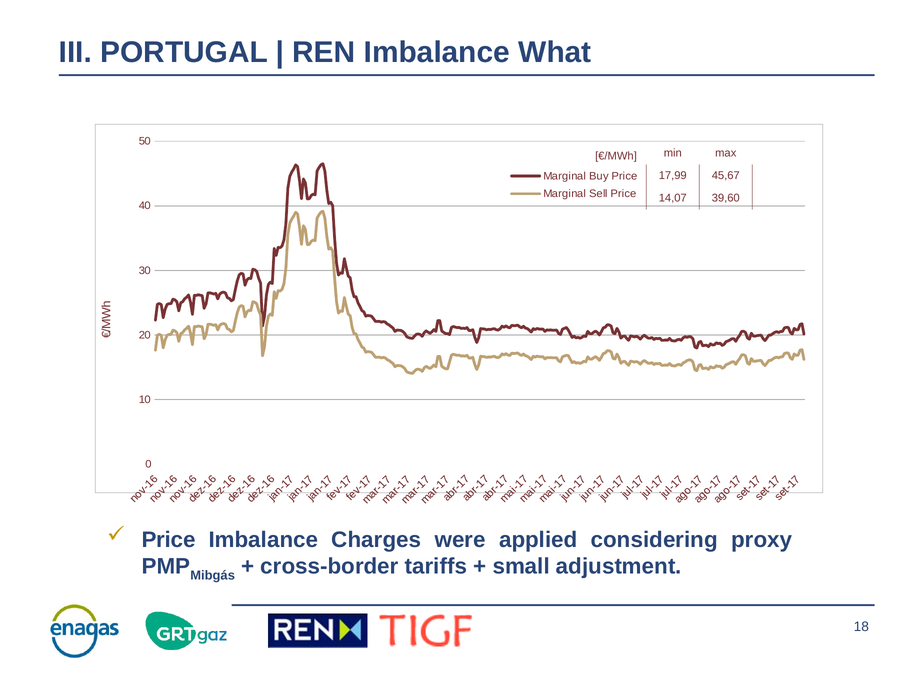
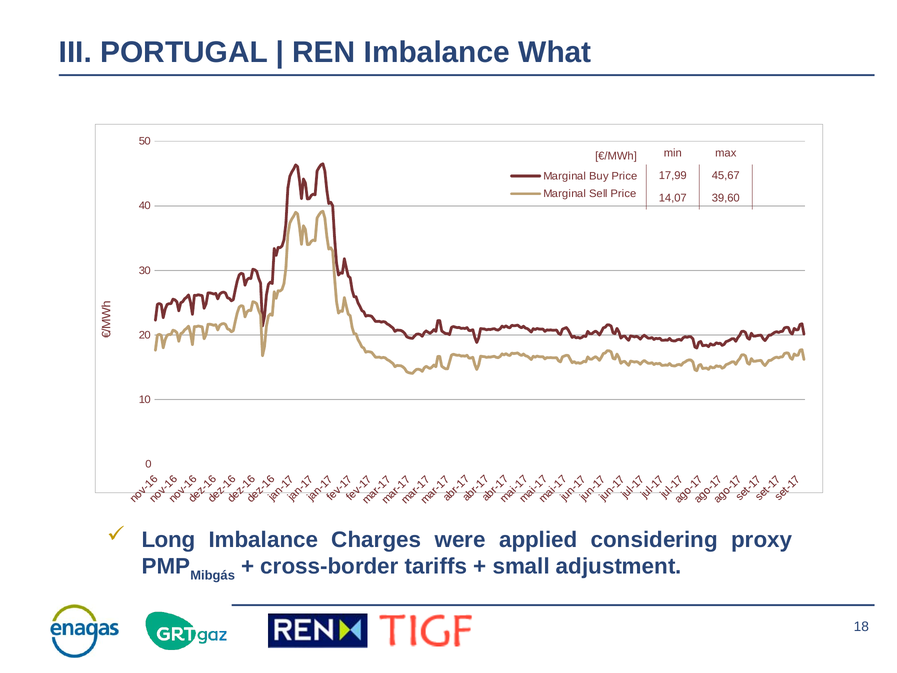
Price at (169, 539): Price -> Long
